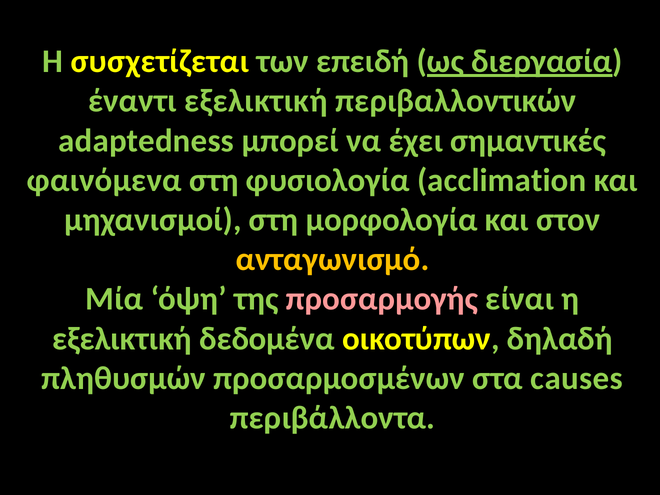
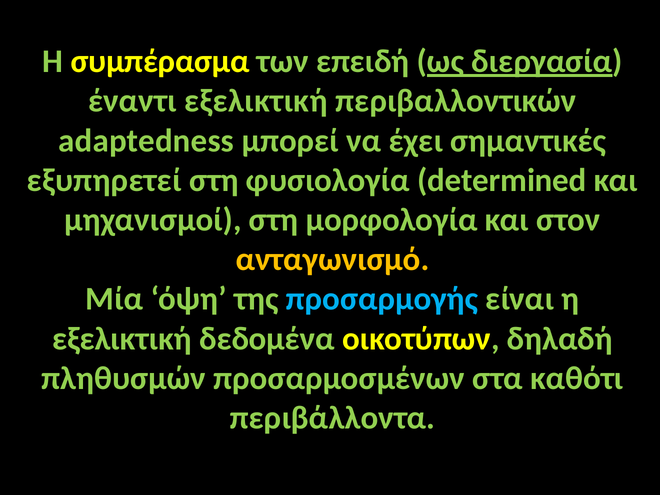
συσχετίζεται: συσχετίζεται -> συμπέρασμα
φαινόμενα: φαινόμενα -> εξυπηρετεί
acclimation: acclimation -> determined
προσαρμογής colour: pink -> light blue
causes: causes -> καθότι
